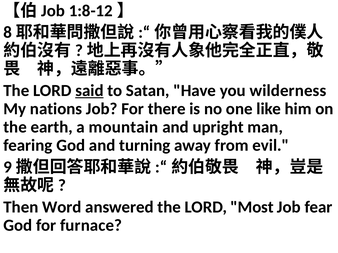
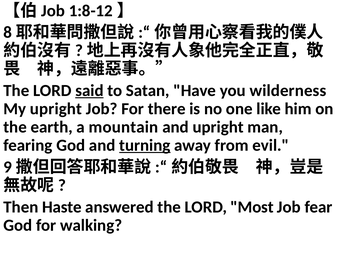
My nations: nations -> upright
turning underline: none -> present
Word: Word -> Haste
furnace: furnace -> walking
